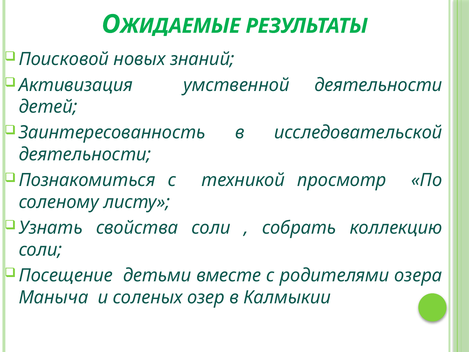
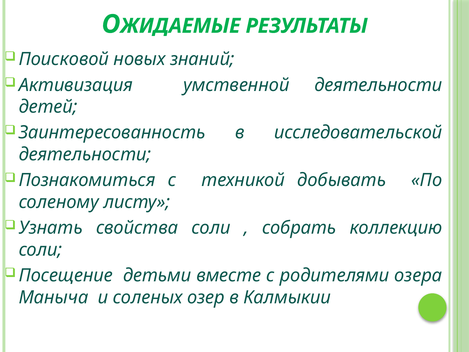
просмотр: просмотр -> добывать
